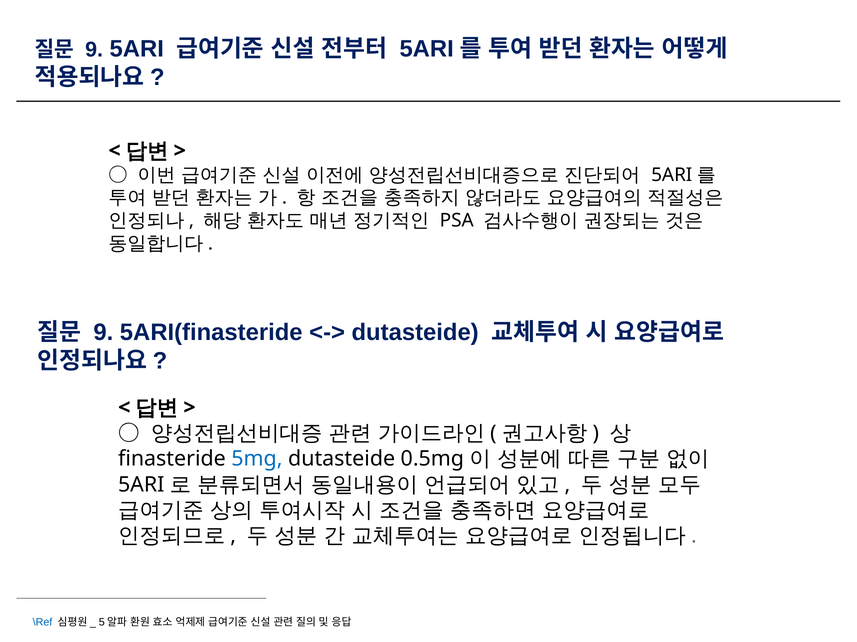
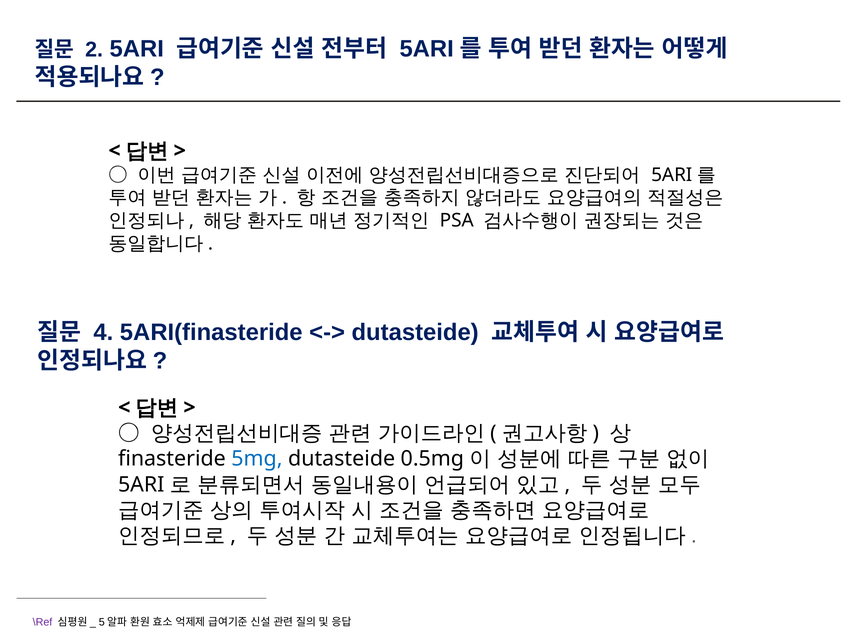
9 at (94, 50): 9 -> 2
9 at (103, 333): 9 -> 4
\Ref colour: blue -> purple
